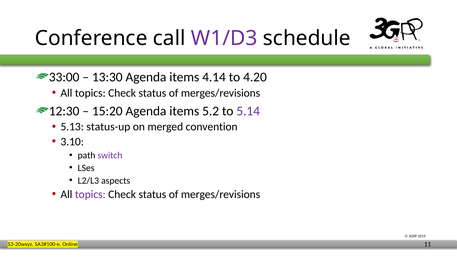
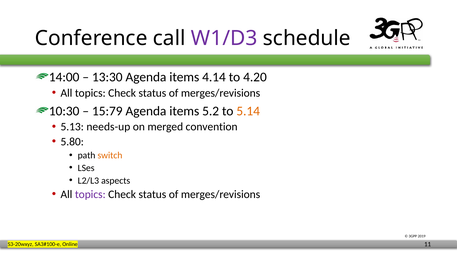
33:00: 33:00 -> 14:00
12:30: 12:30 -> 10:30
15:20: 15:20 -> 15:79
5.14 colour: purple -> orange
status-up: status-up -> needs-up
3.10: 3.10 -> 5.80
switch colour: purple -> orange
